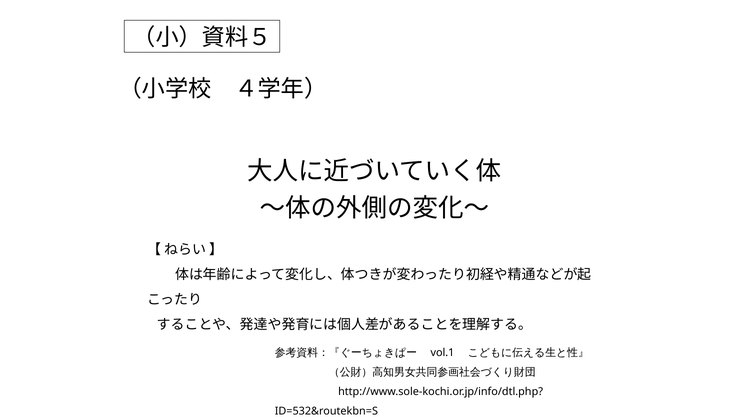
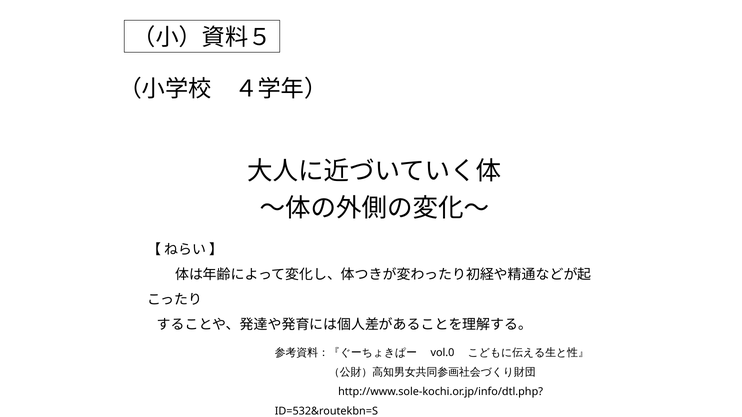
vol.1: vol.1 -> vol.0
